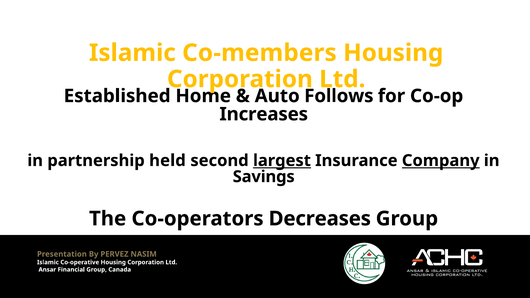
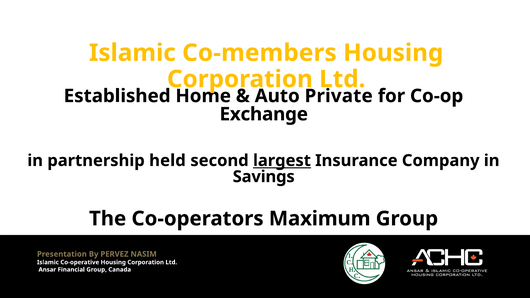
Follows: Follows -> Private
Increases: Increases -> Exchange
Company underline: present -> none
Decreases: Decreases -> Maximum
